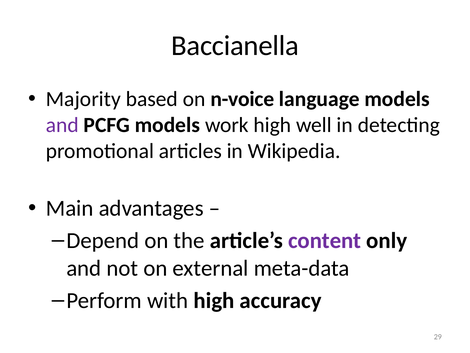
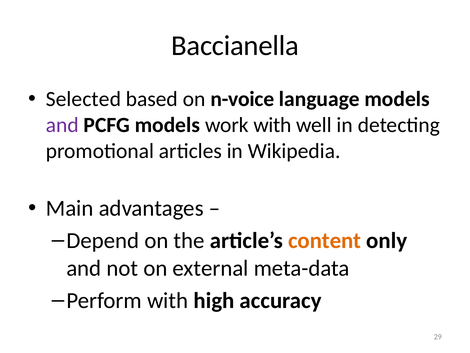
Majority: Majority -> Selected
work high: high -> with
content colour: purple -> orange
